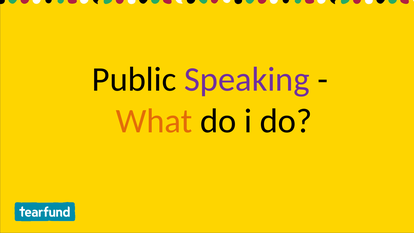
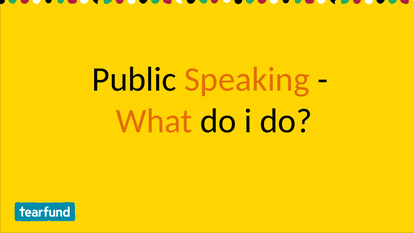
Speaking colour: purple -> orange
